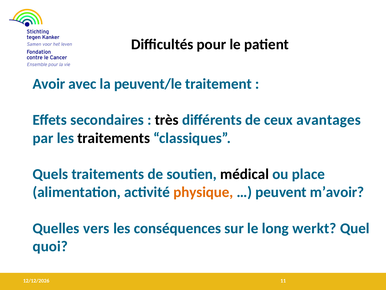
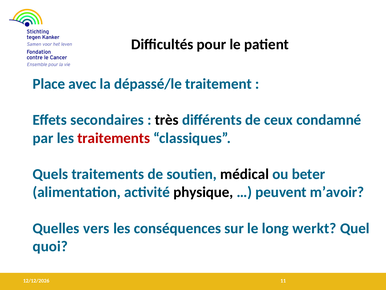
Avoir: Avoir -> Place
peuvent/le: peuvent/le -> dépassé/le
avantages: avantages -> condamné
traitements at (114, 138) colour: black -> red
place: place -> beter
physique colour: orange -> black
